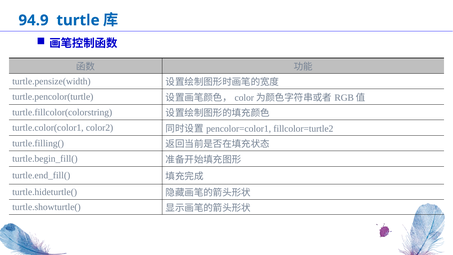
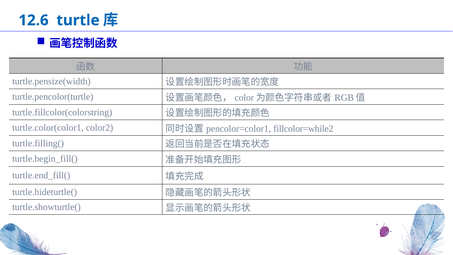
94.9: 94.9 -> 12.6
fillcolor=turtle2: fillcolor=turtle2 -> fillcolor=while2
